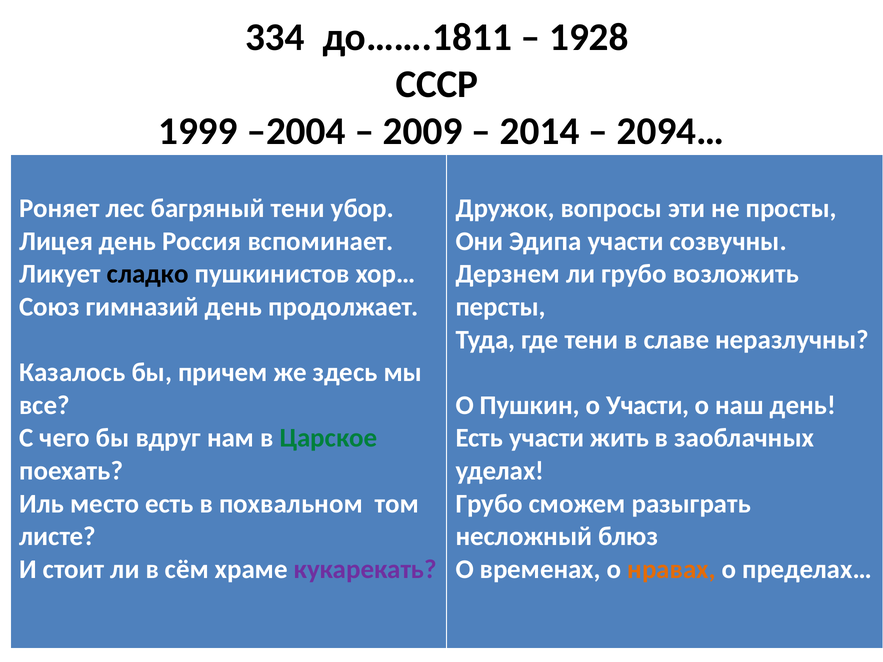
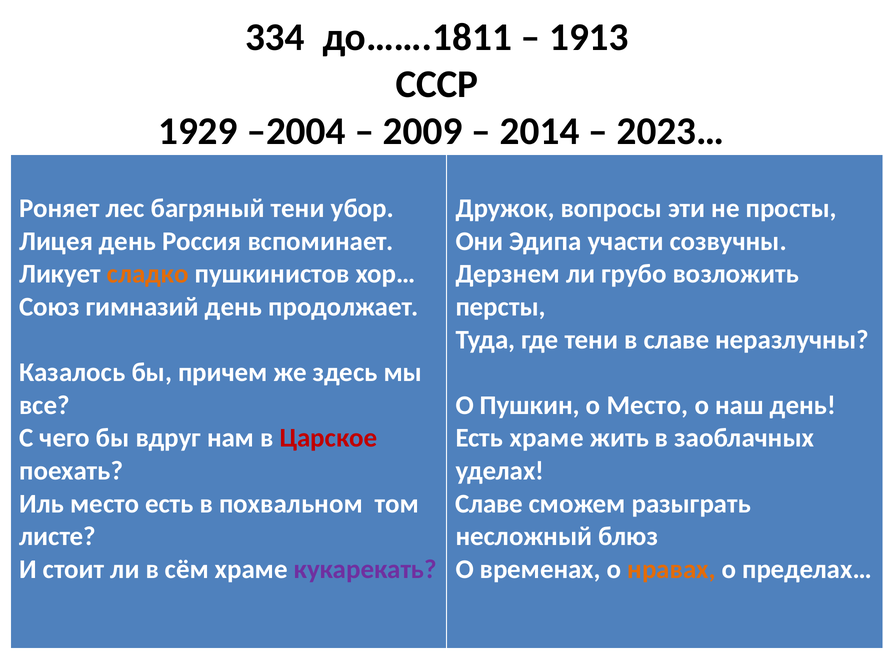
1928: 1928 -> 1913
1999: 1999 -> 1929
2094…: 2094… -> 2023…
сладко colour: black -> orange
о Участи: Участи -> Место
Царское colour: green -> red
Есть участи: участи -> храме
Грубо at (489, 504): Грубо -> Славе
